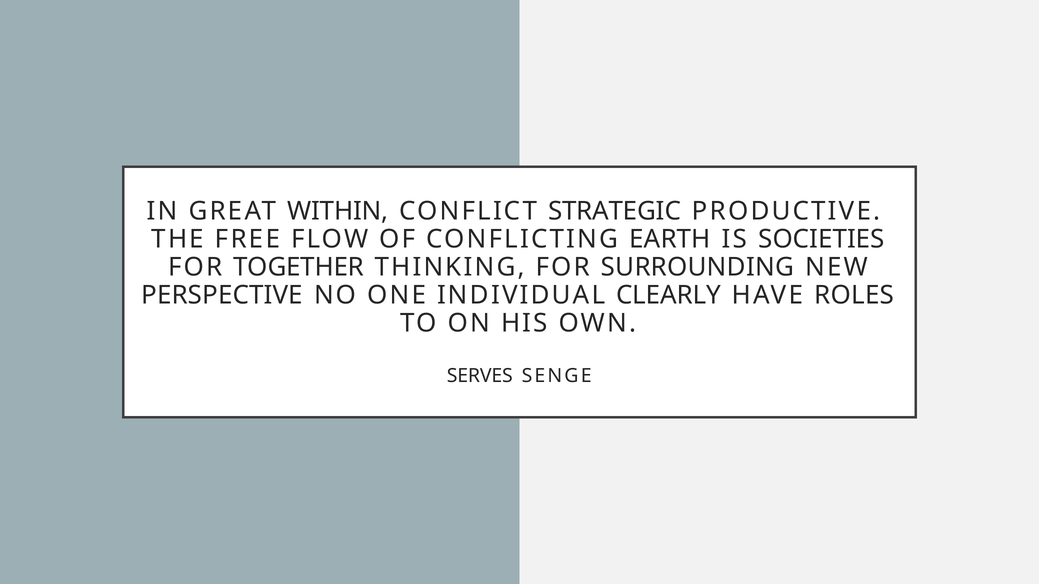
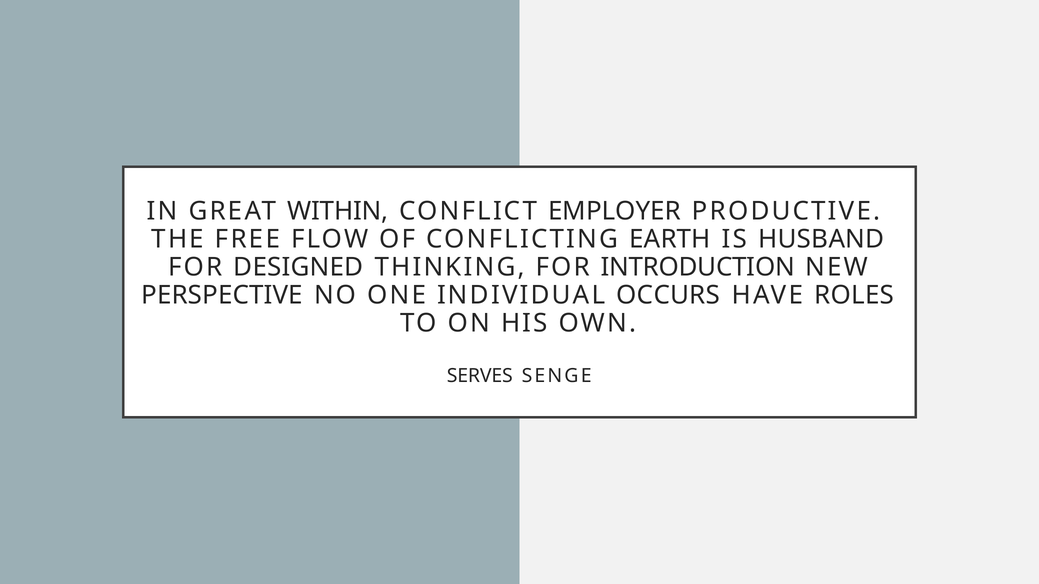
STRATEGIC: STRATEGIC -> EMPLOYER
SOCIETIES: SOCIETIES -> HUSBAND
TOGETHER: TOGETHER -> DESIGNED
SURROUNDING: SURROUNDING -> INTRODUCTION
CLEARLY: CLEARLY -> OCCURS
